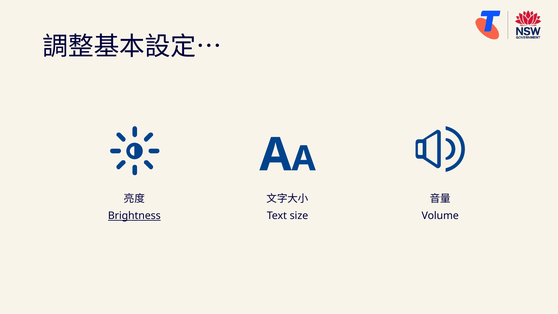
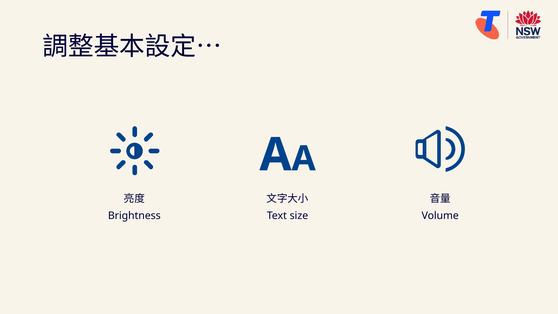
Brightness underline: present -> none
